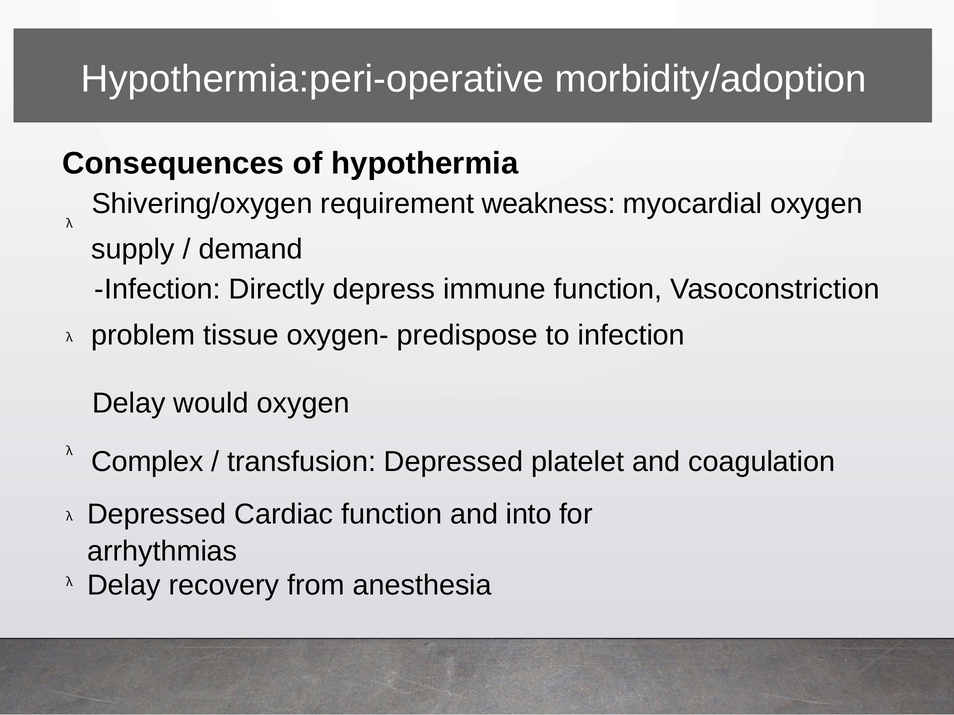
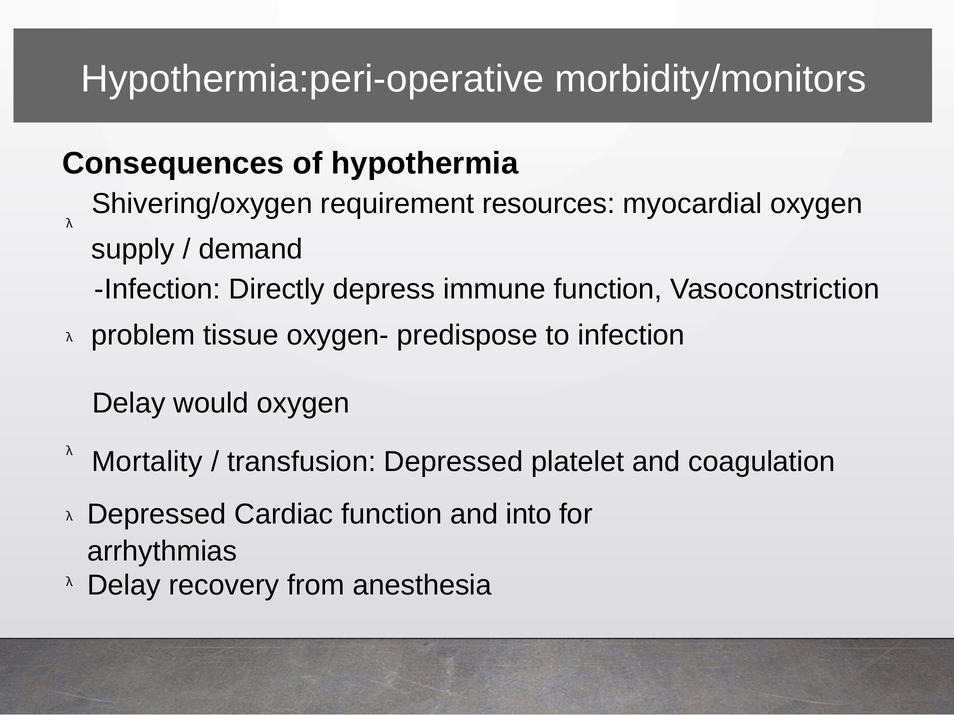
morbidity/adoption: morbidity/adoption -> morbidity/monitors
weakness: weakness -> resources
Complex: Complex -> Mortality
